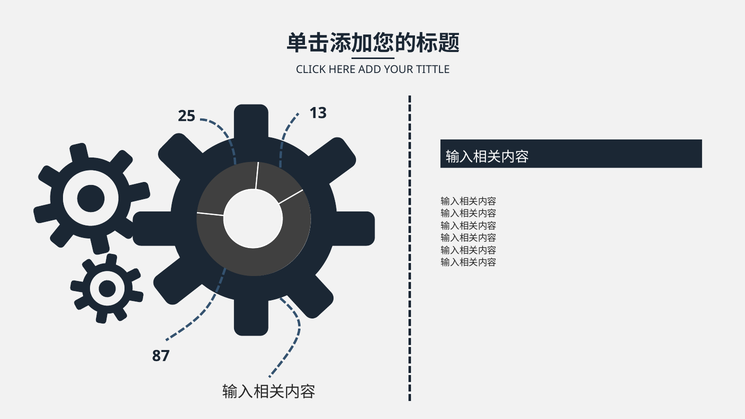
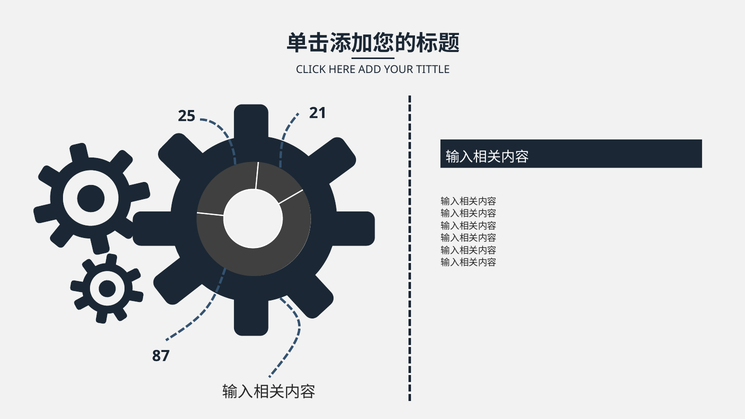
13: 13 -> 21
